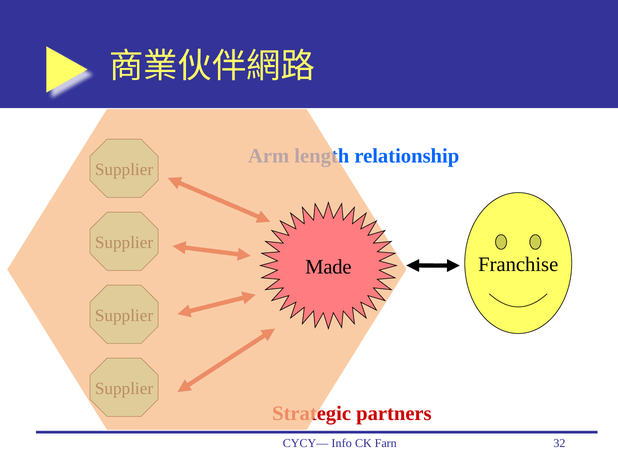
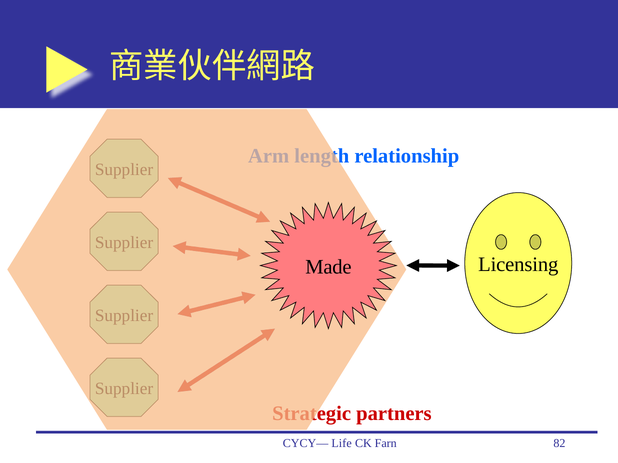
Franchise: Franchise -> Licensing
Info: Info -> Life
32: 32 -> 82
